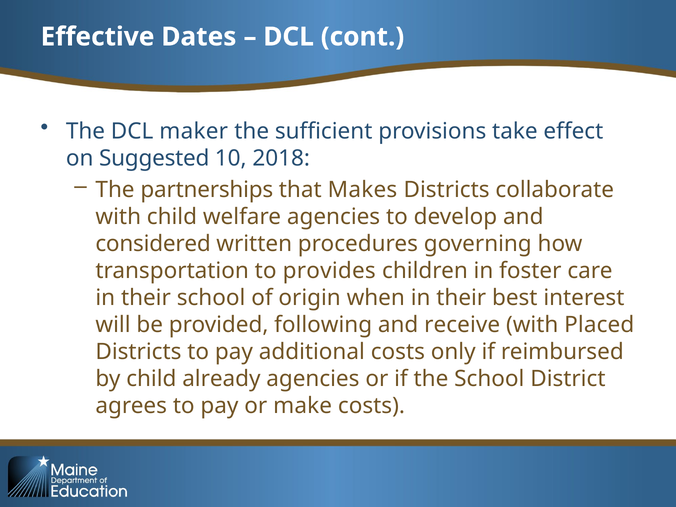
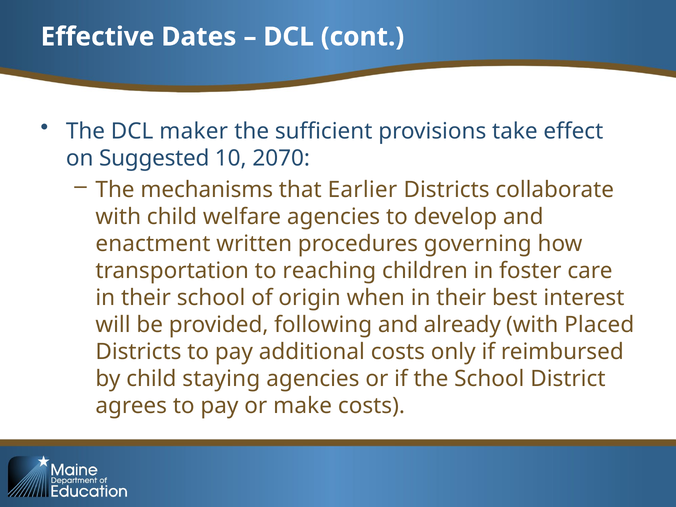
2018: 2018 -> 2070
partnerships: partnerships -> mechanisms
Makes: Makes -> Earlier
considered: considered -> enactment
provides: provides -> reaching
receive: receive -> already
already: already -> staying
